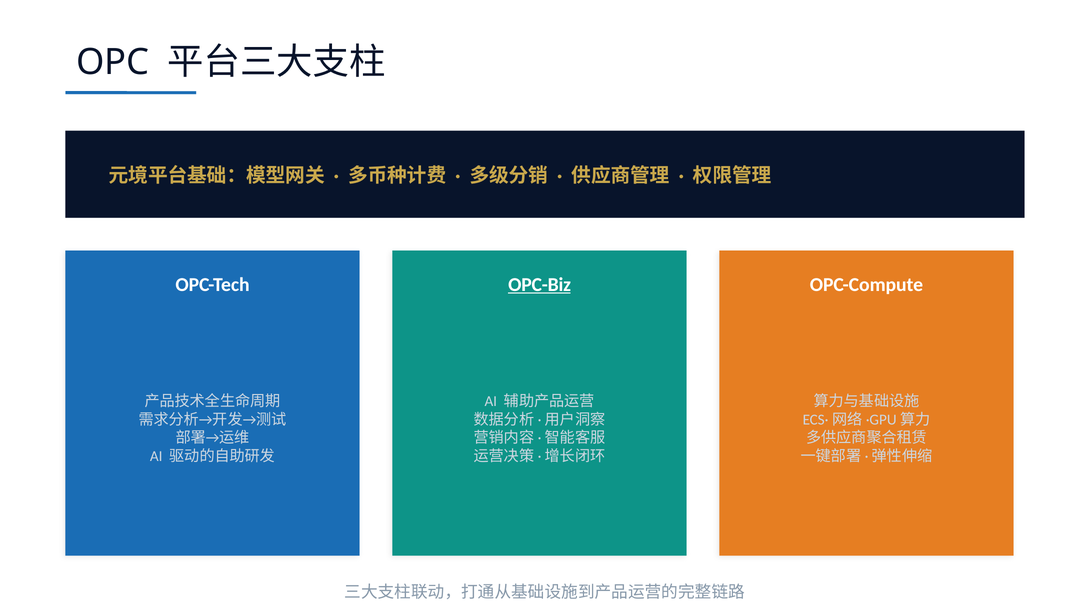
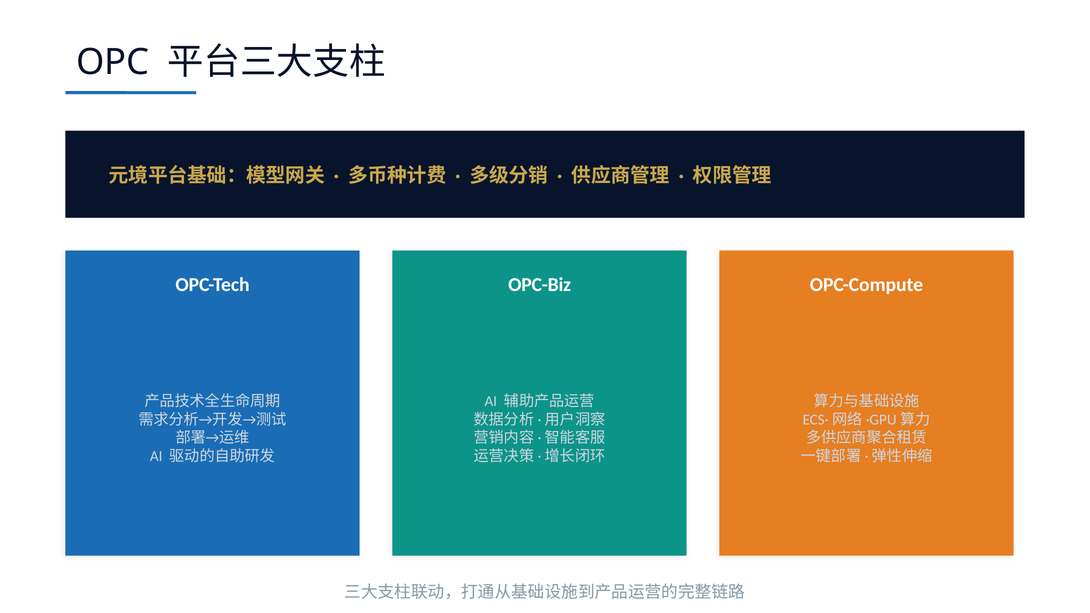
OPC-Biz underline: present -> none
